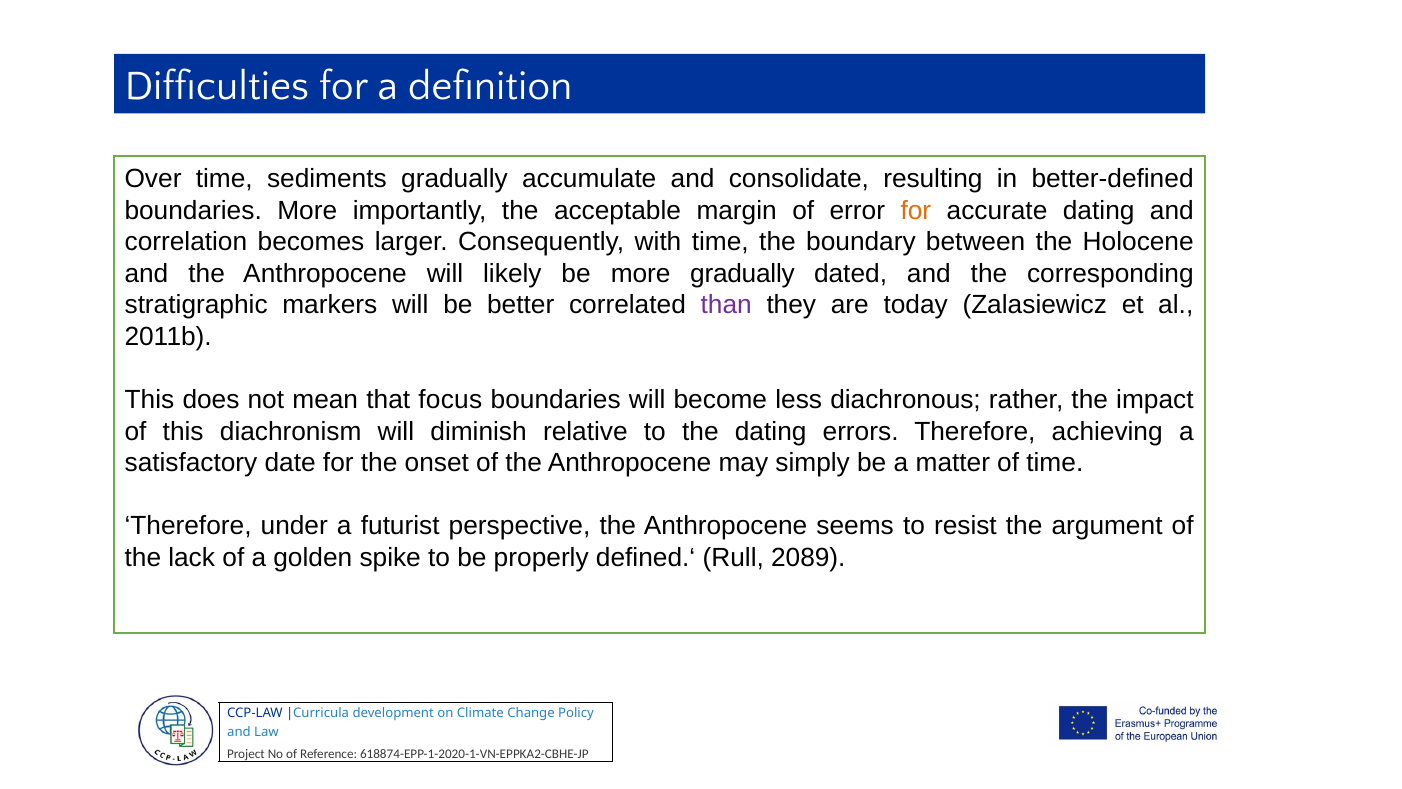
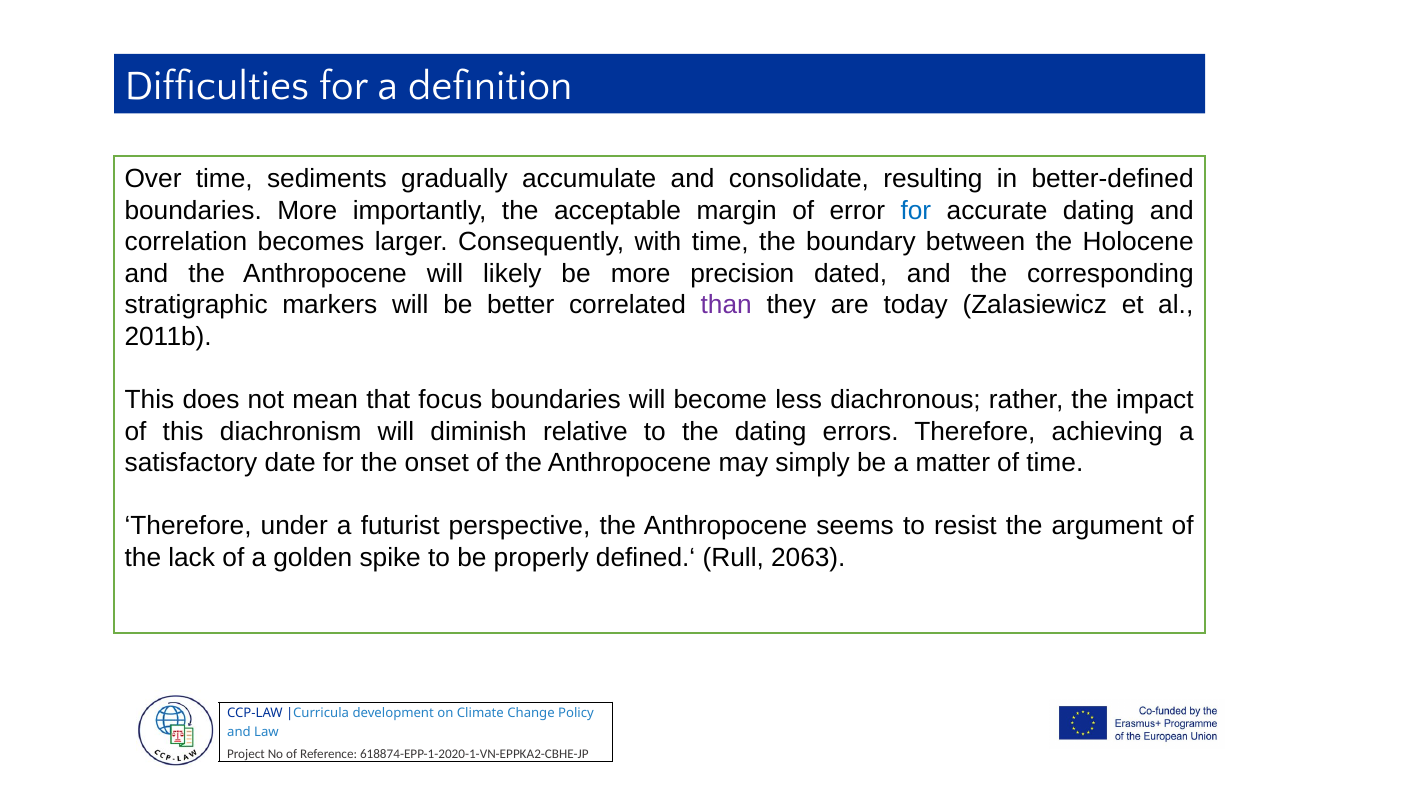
for at (916, 210) colour: orange -> blue
more gradually: gradually -> precision
2089: 2089 -> 2063
